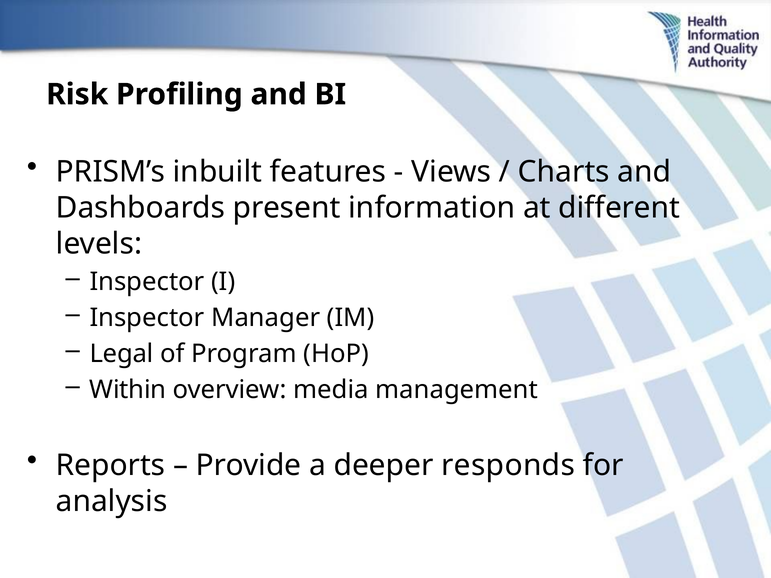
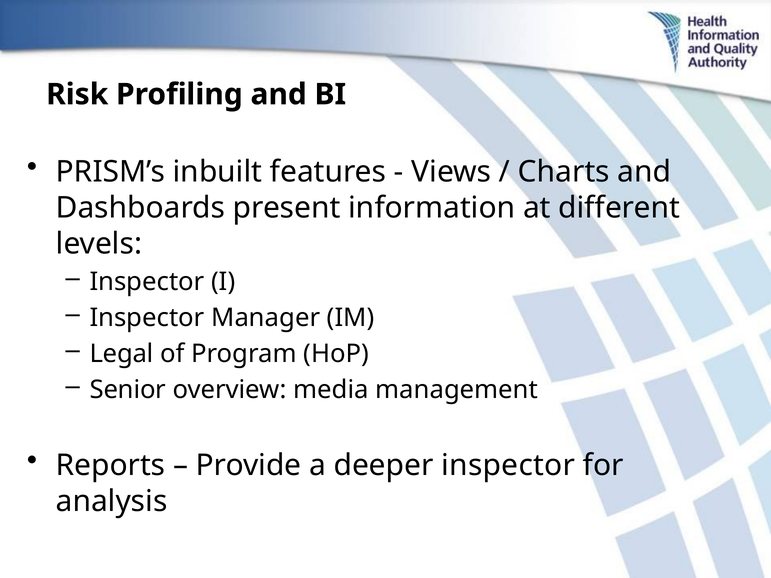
Within: Within -> Senior
deeper responds: responds -> inspector
